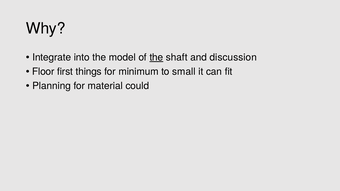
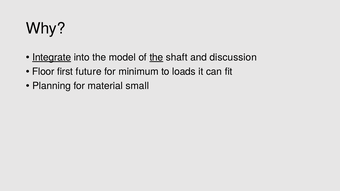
Integrate underline: none -> present
things: things -> future
small: small -> loads
could: could -> small
